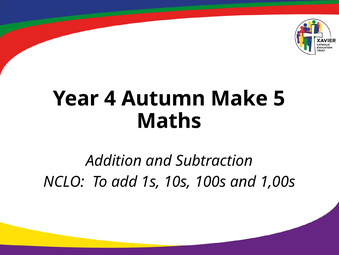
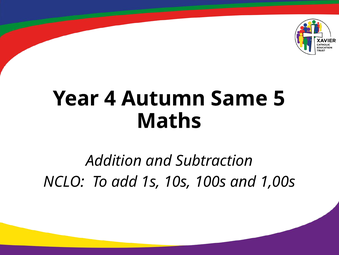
Make: Make -> Same
